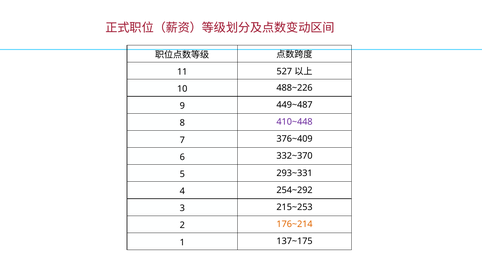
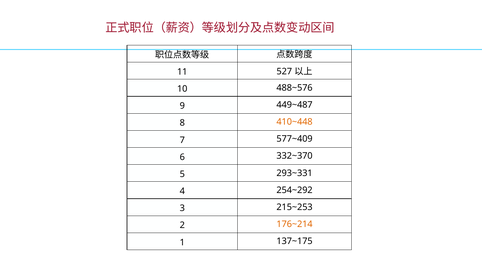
488~226: 488~226 -> 488~576
410~448 colour: purple -> orange
376~409: 376~409 -> 577~409
